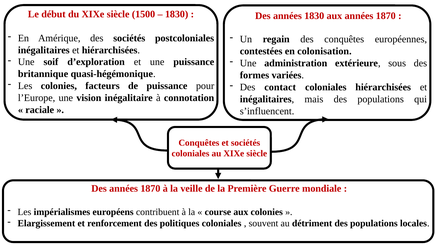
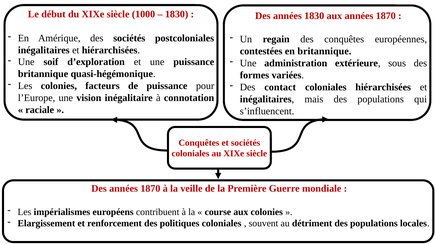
1500: 1500 -> 1000
en colonisation: colonisation -> britannique
